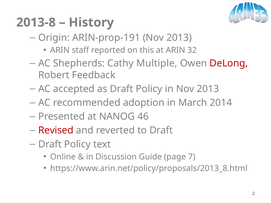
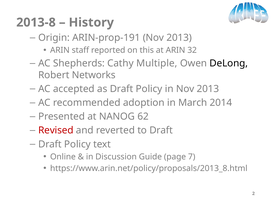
DeLong colour: red -> black
Feedback: Feedback -> Networks
46: 46 -> 62
